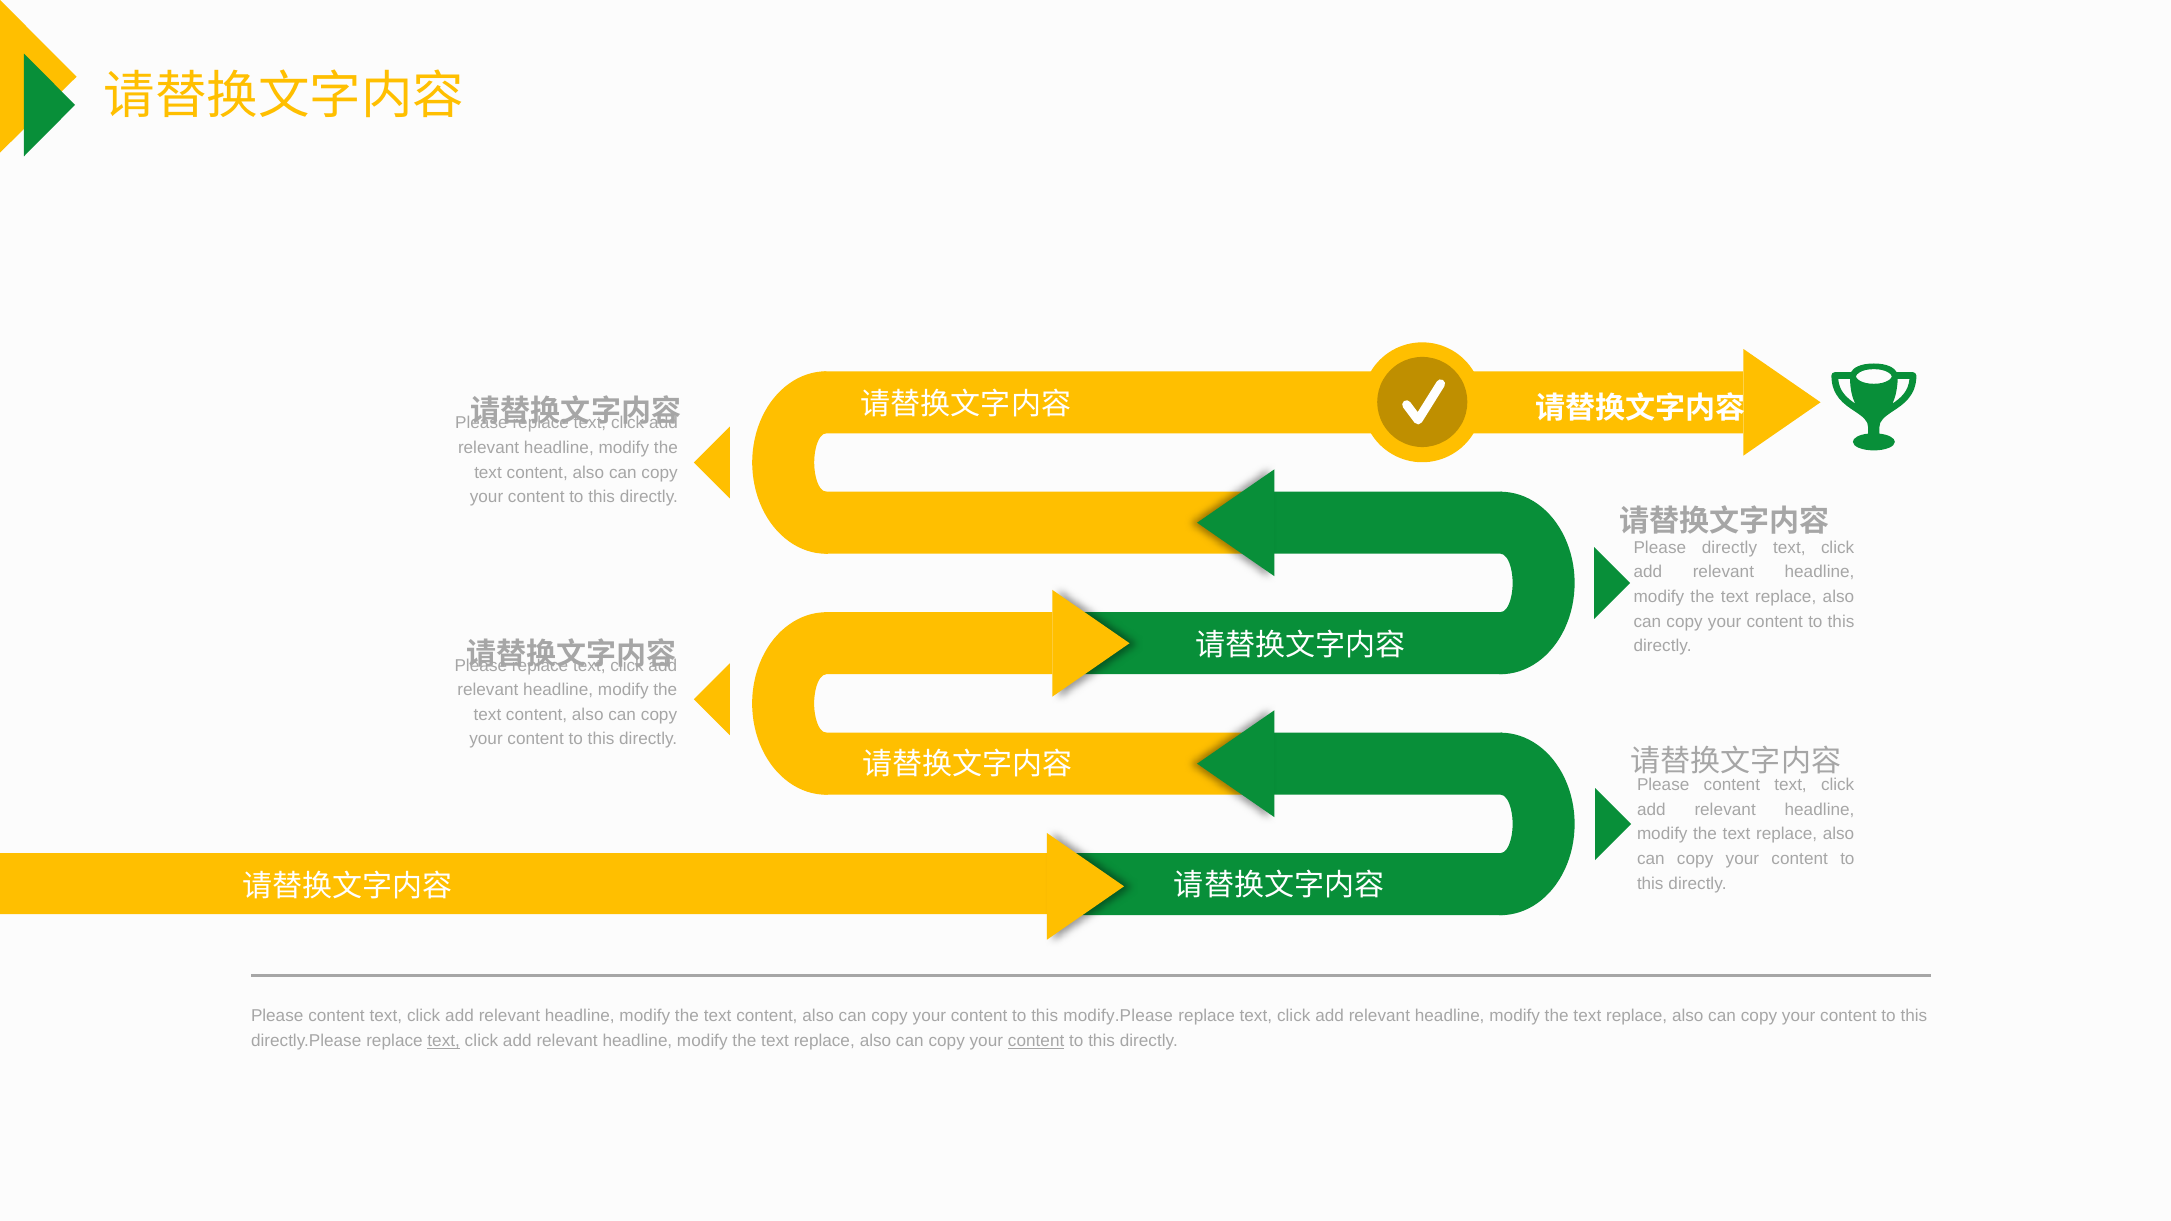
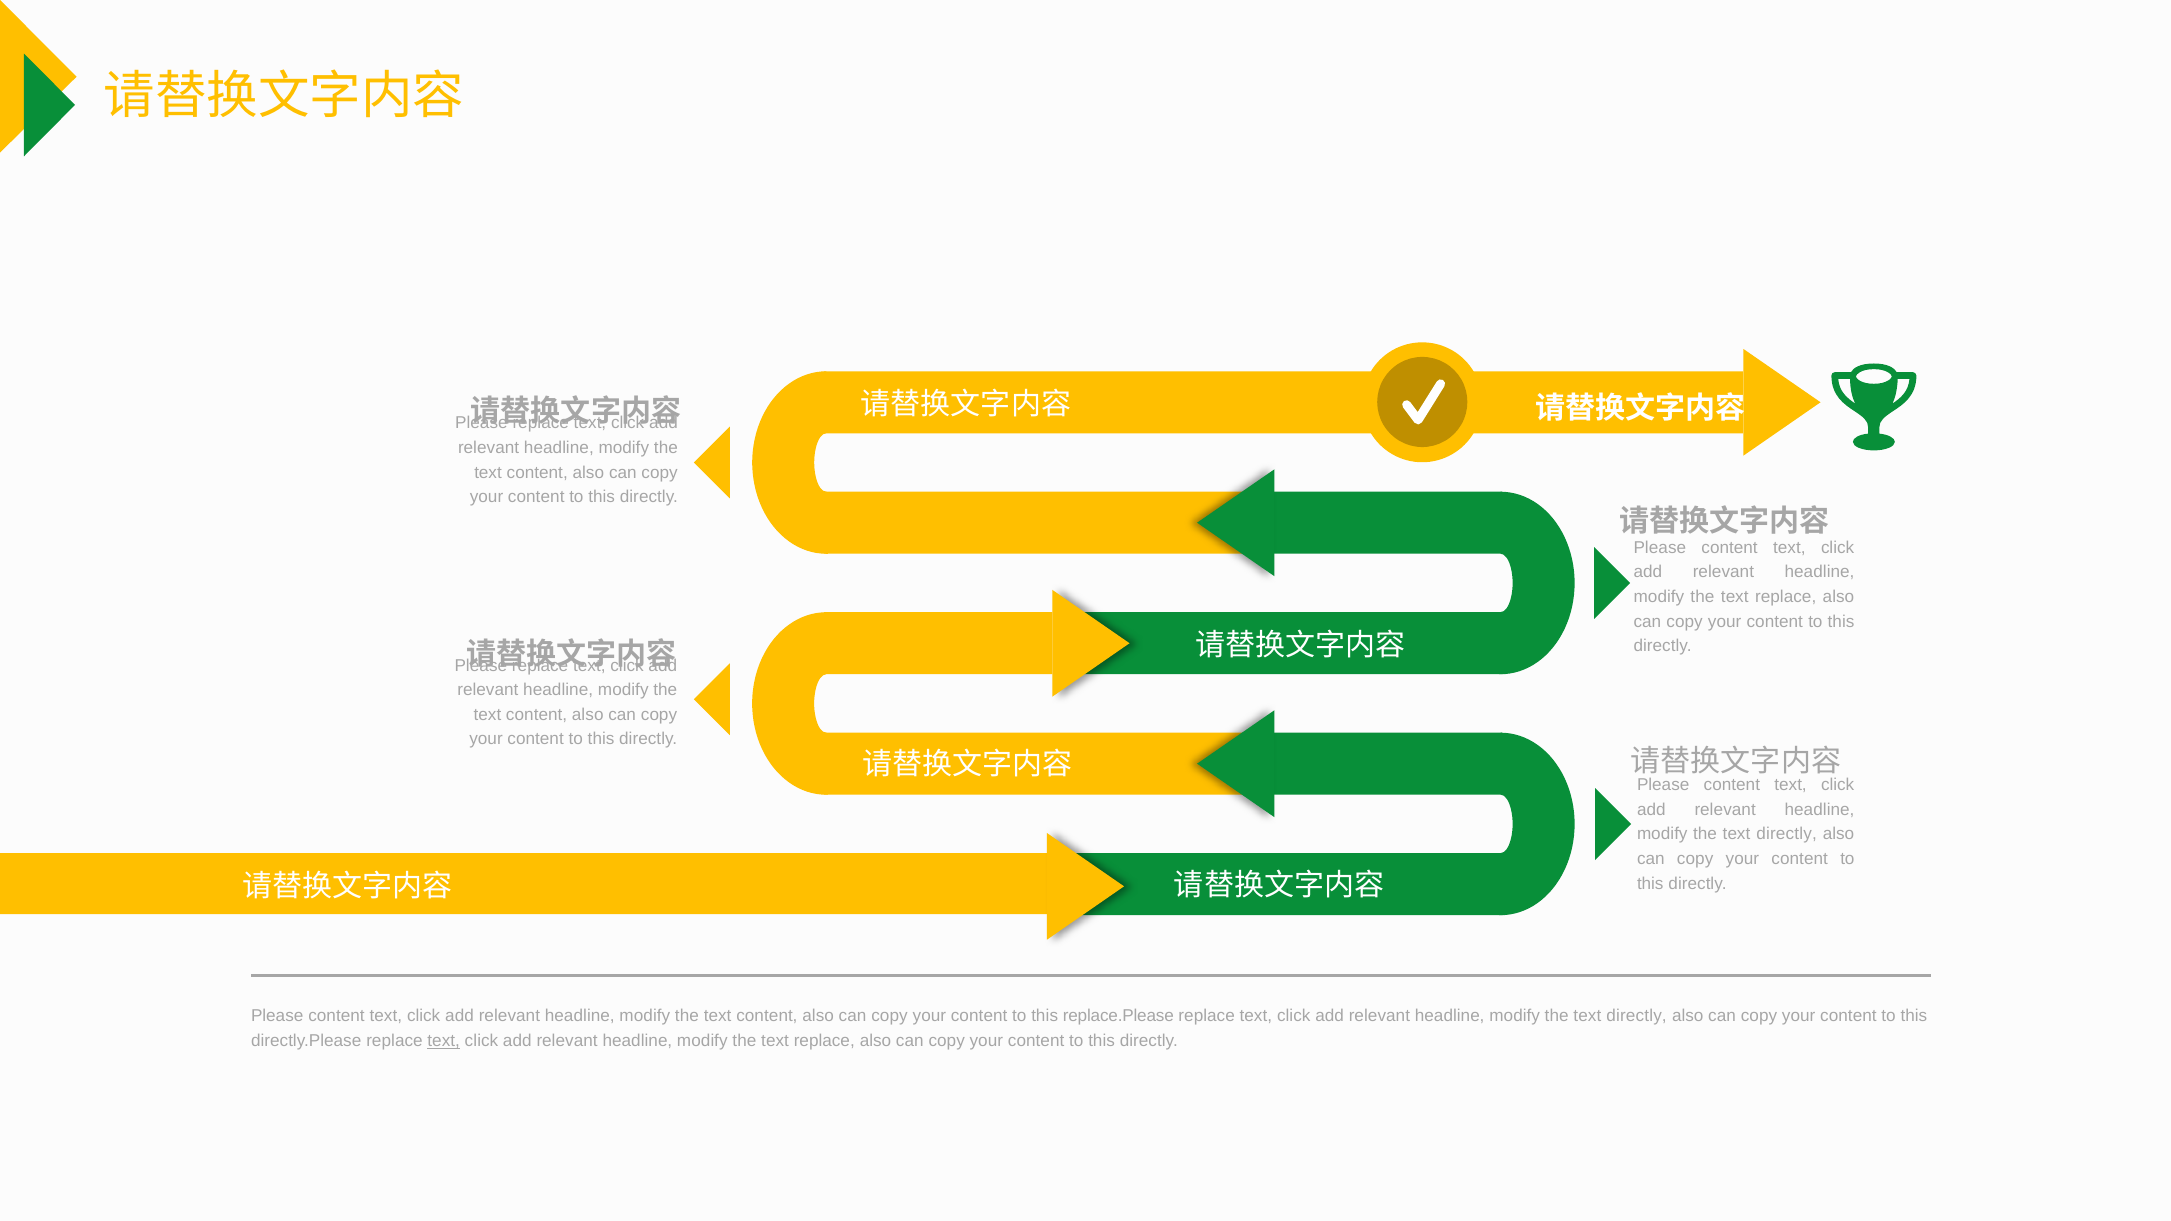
directly at (1729, 548): directly -> content
replace at (1787, 834): replace -> directly
modify.Please: modify.Please -> replace.Please
replace at (1637, 1016): replace -> directly
content at (1036, 1041) underline: present -> none
